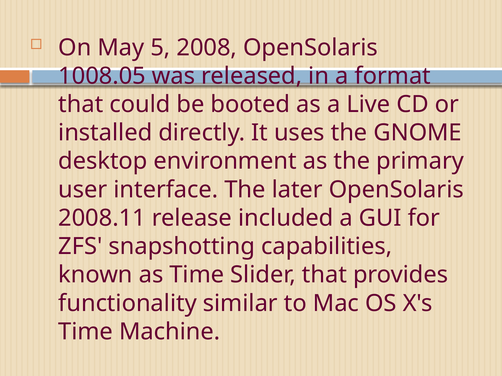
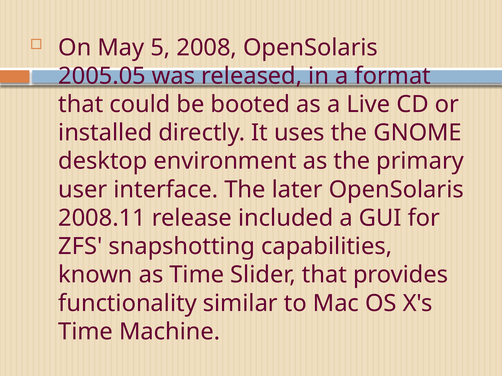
1008.05: 1008.05 -> 2005.05
